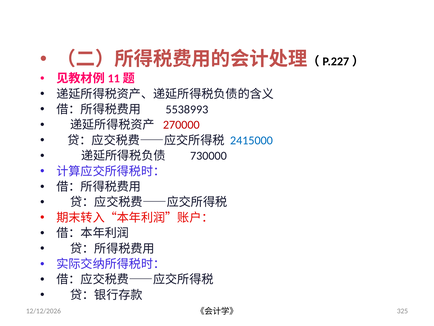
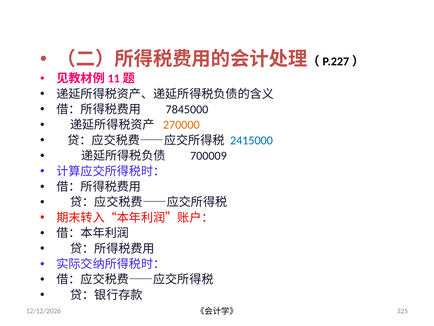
5538993: 5538993 -> 7845000
270000 colour: red -> orange
730000: 730000 -> 700009
